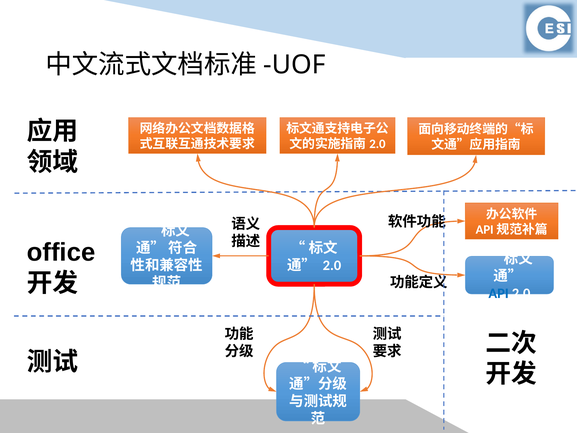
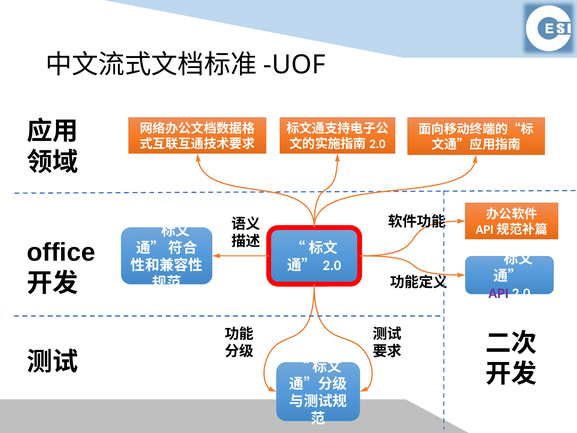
API colour: blue -> purple
